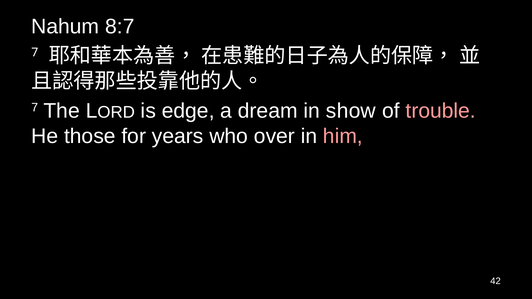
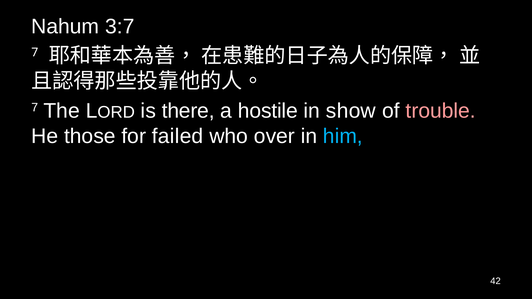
8:7: 8:7 -> 3:7
edge: edge -> there
dream: dream -> hostile
years: years -> failed
him colour: pink -> light blue
